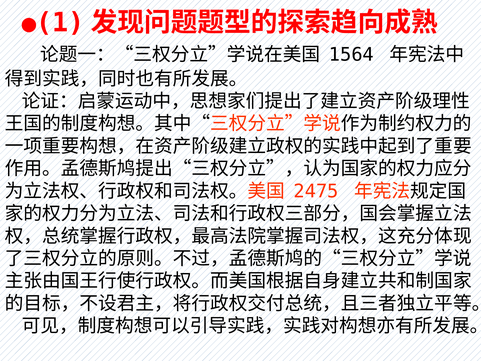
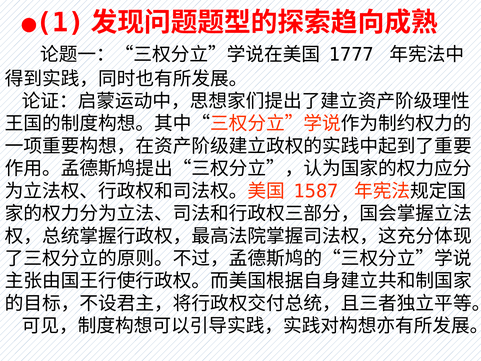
1564: 1564 -> 1777
2475: 2475 -> 1587
